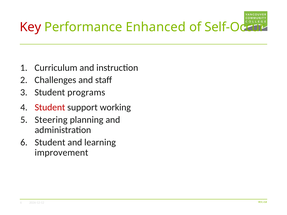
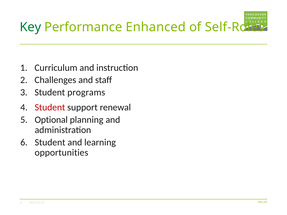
Key colour: red -> green
Self-Occur: Self-Occur -> Self-Roles
working: working -> renewal
Steering: Steering -> Optional
improvement: improvement -> opportunities
